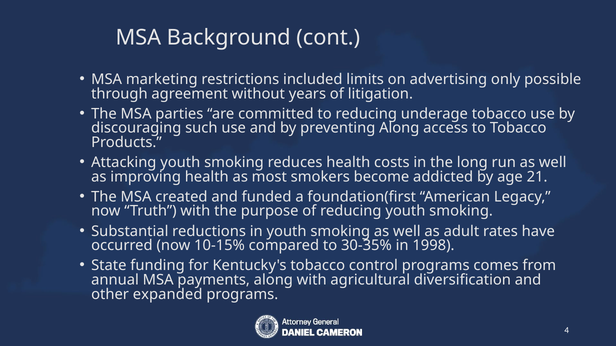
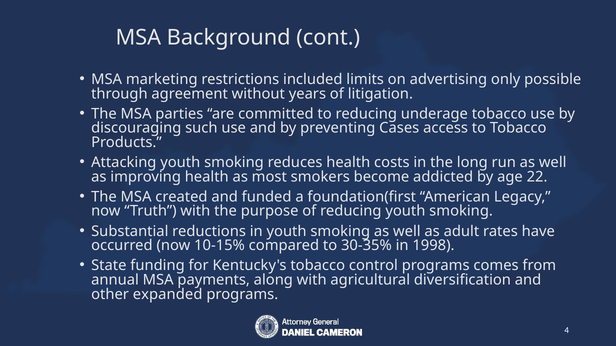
preventing Along: Along -> Cases
21: 21 -> 22
